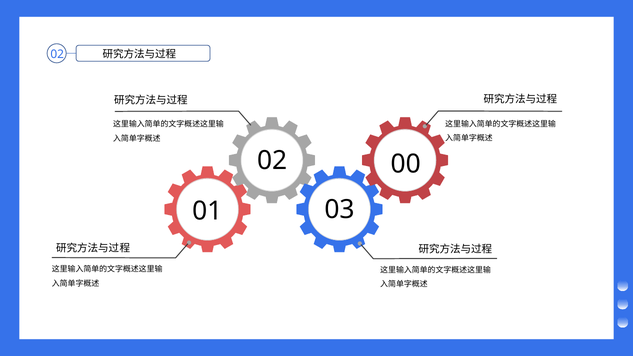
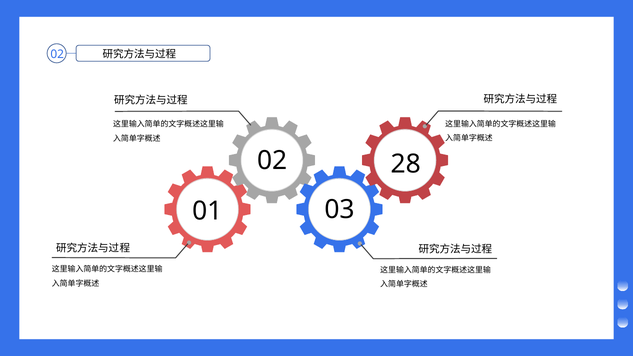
00: 00 -> 28
